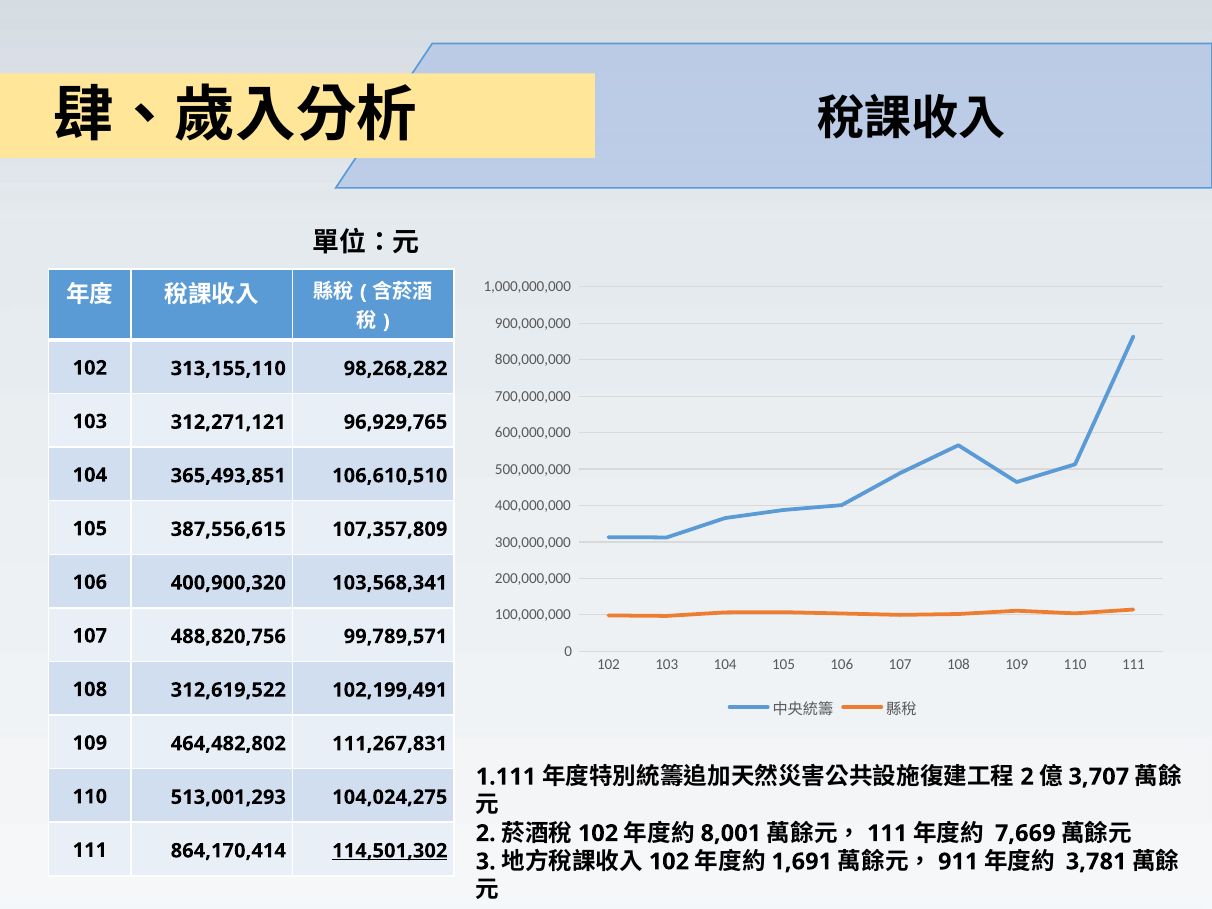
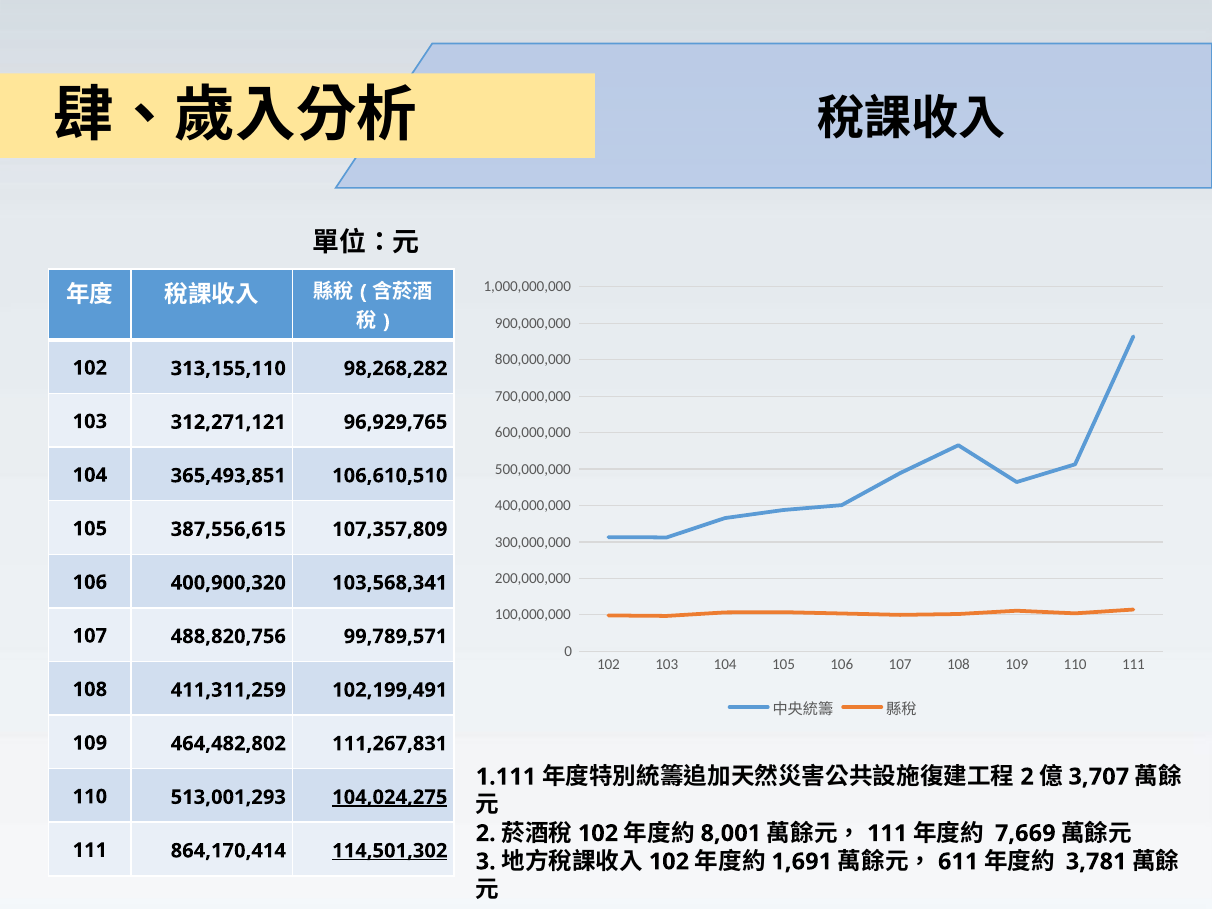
312,619,522: 312,619,522 -> 411,311,259
104,024,275 underline: none -> present
911: 911 -> 611
